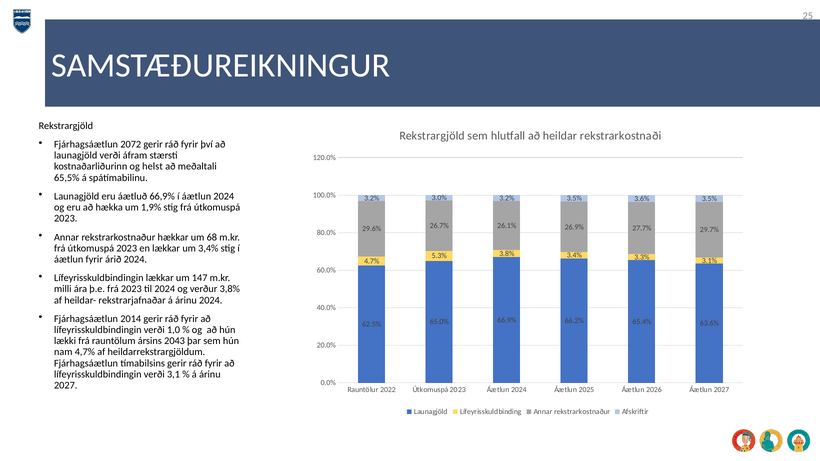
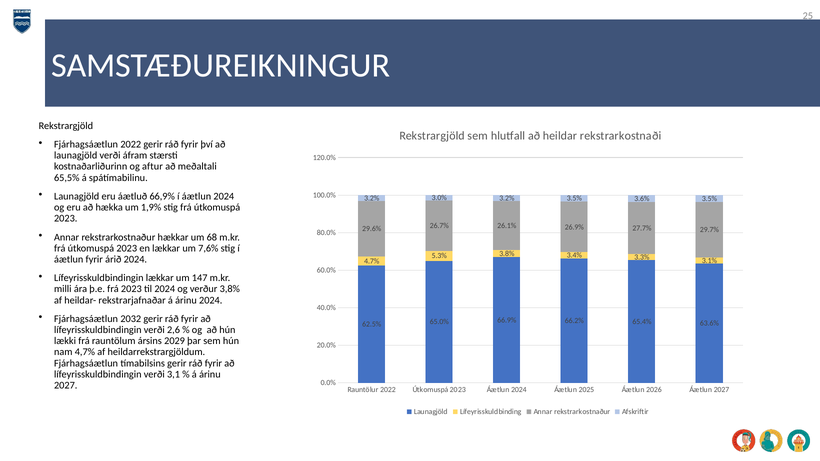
Fjárhagsáætlun 2072: 2072 -> 2022
helst: helst -> aftur
3,4%: 3,4% -> 7,6%
2014: 2014 -> 2032
1,0: 1,0 -> 2,6
2043: 2043 -> 2029
